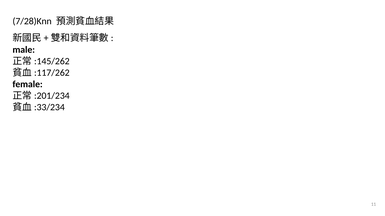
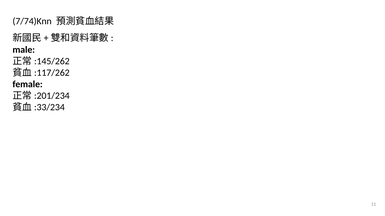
7/28)Knn: 7/28)Knn -> 7/74)Knn
